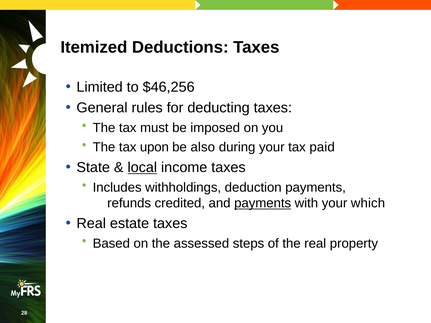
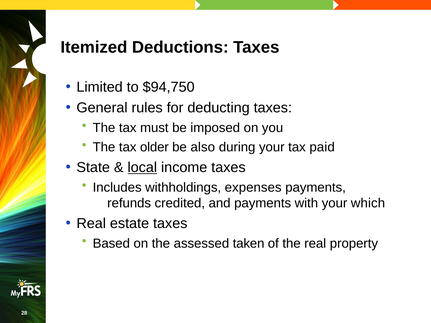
$46,256: $46,256 -> $94,750
upon: upon -> older
deduction: deduction -> expenses
payments at (263, 203) underline: present -> none
steps: steps -> taken
